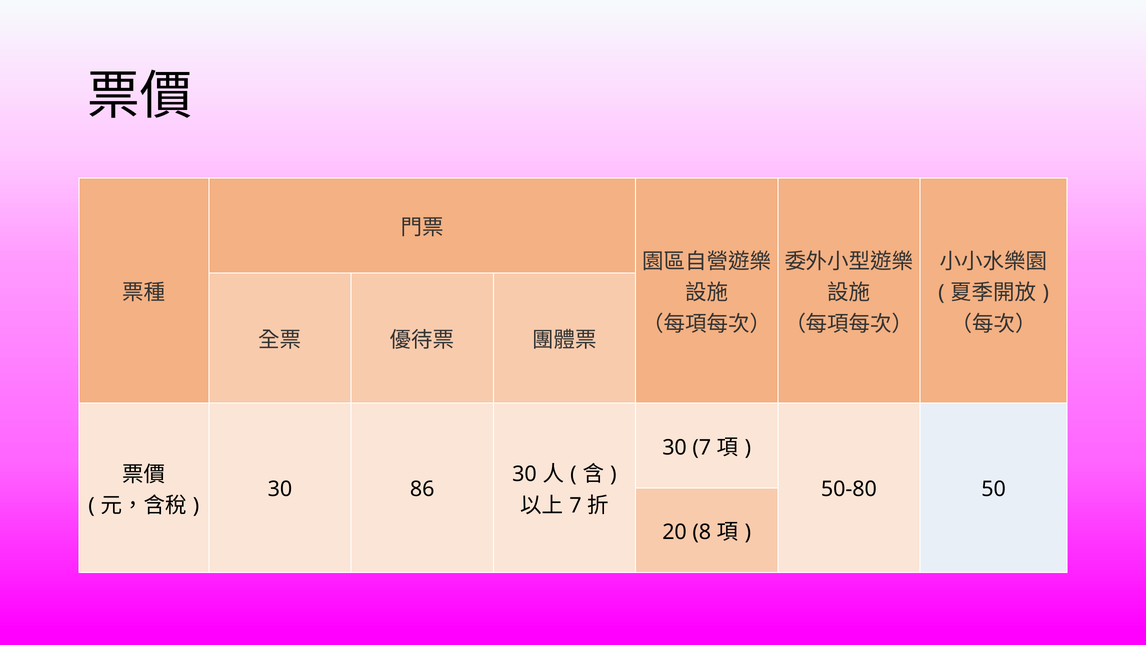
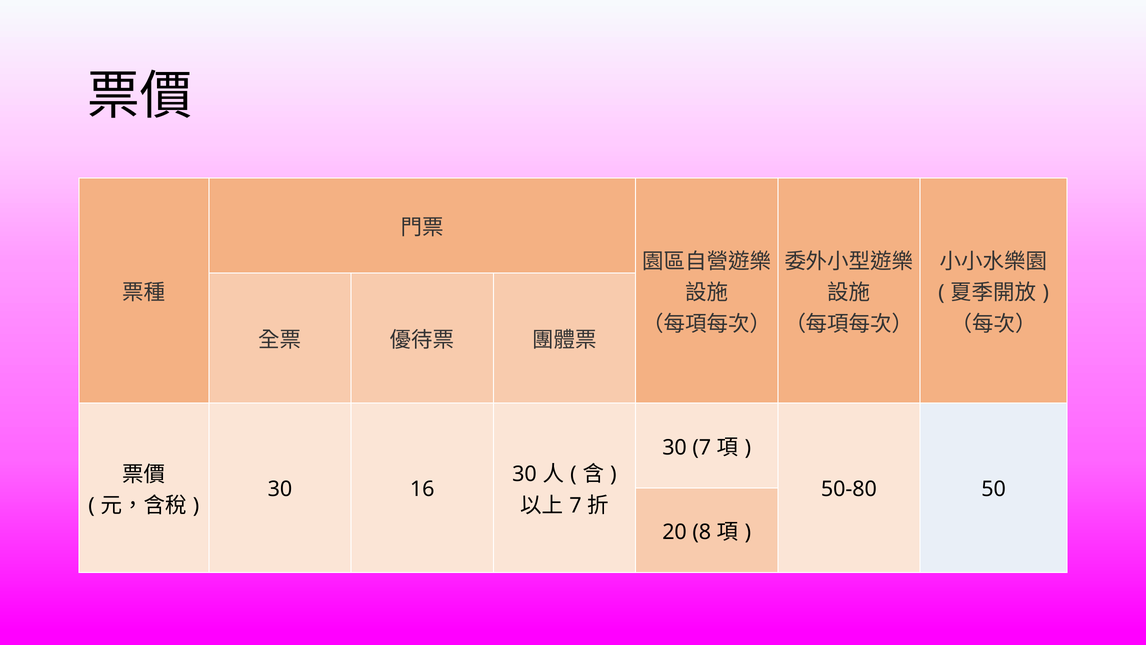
86: 86 -> 16
